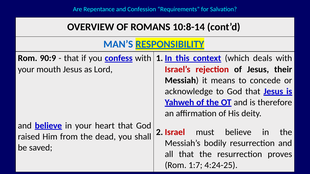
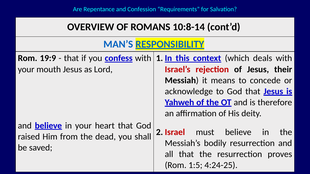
90:9: 90:9 -> 19:9
1:7: 1:7 -> 1:5
